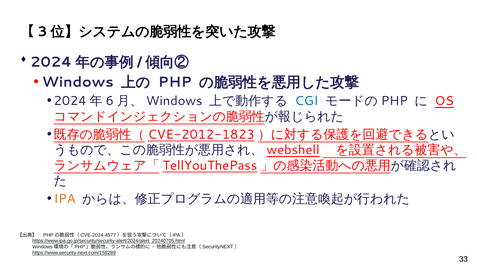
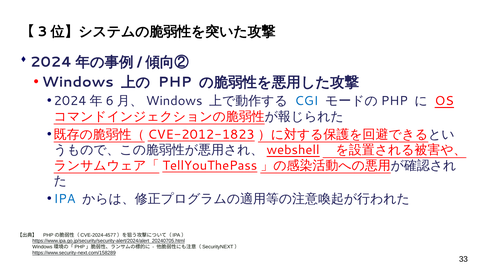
IPA colour: orange -> blue
